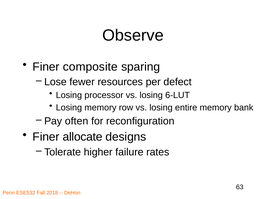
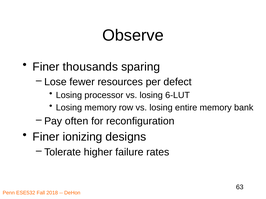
composite: composite -> thousands
allocate: allocate -> ionizing
